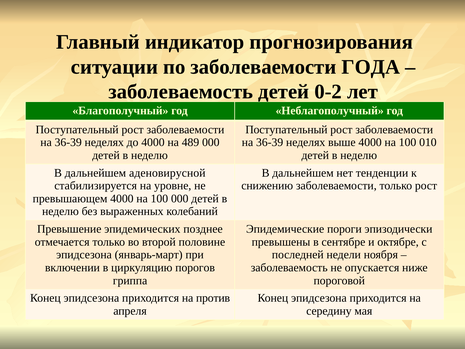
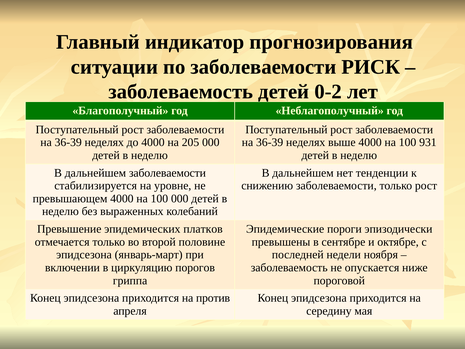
ГОДА: ГОДА -> РИСК
489: 489 -> 205
010: 010 -> 931
дальнейшем аденовирусной: аденовирусной -> заболеваемости
позднее: позднее -> платков
